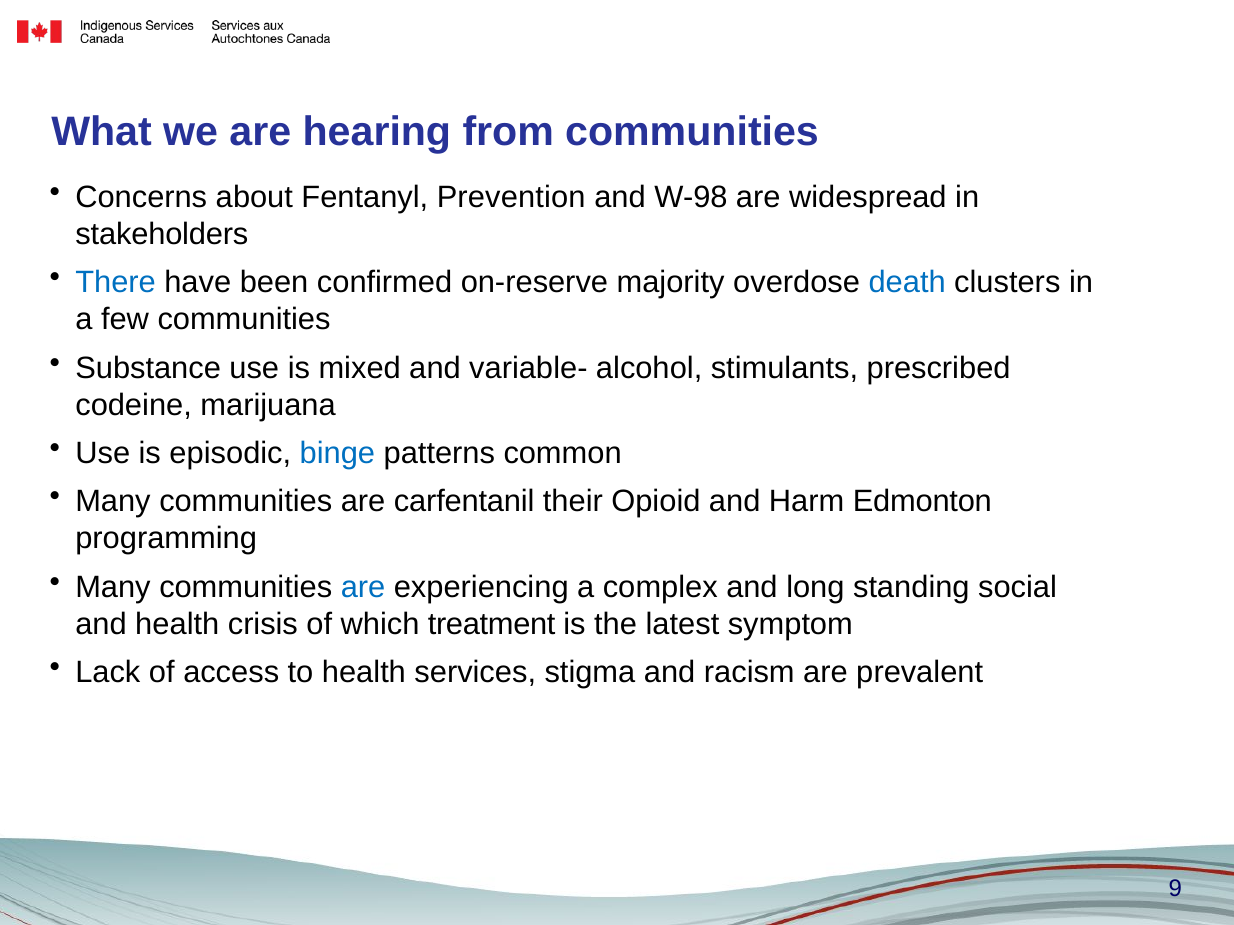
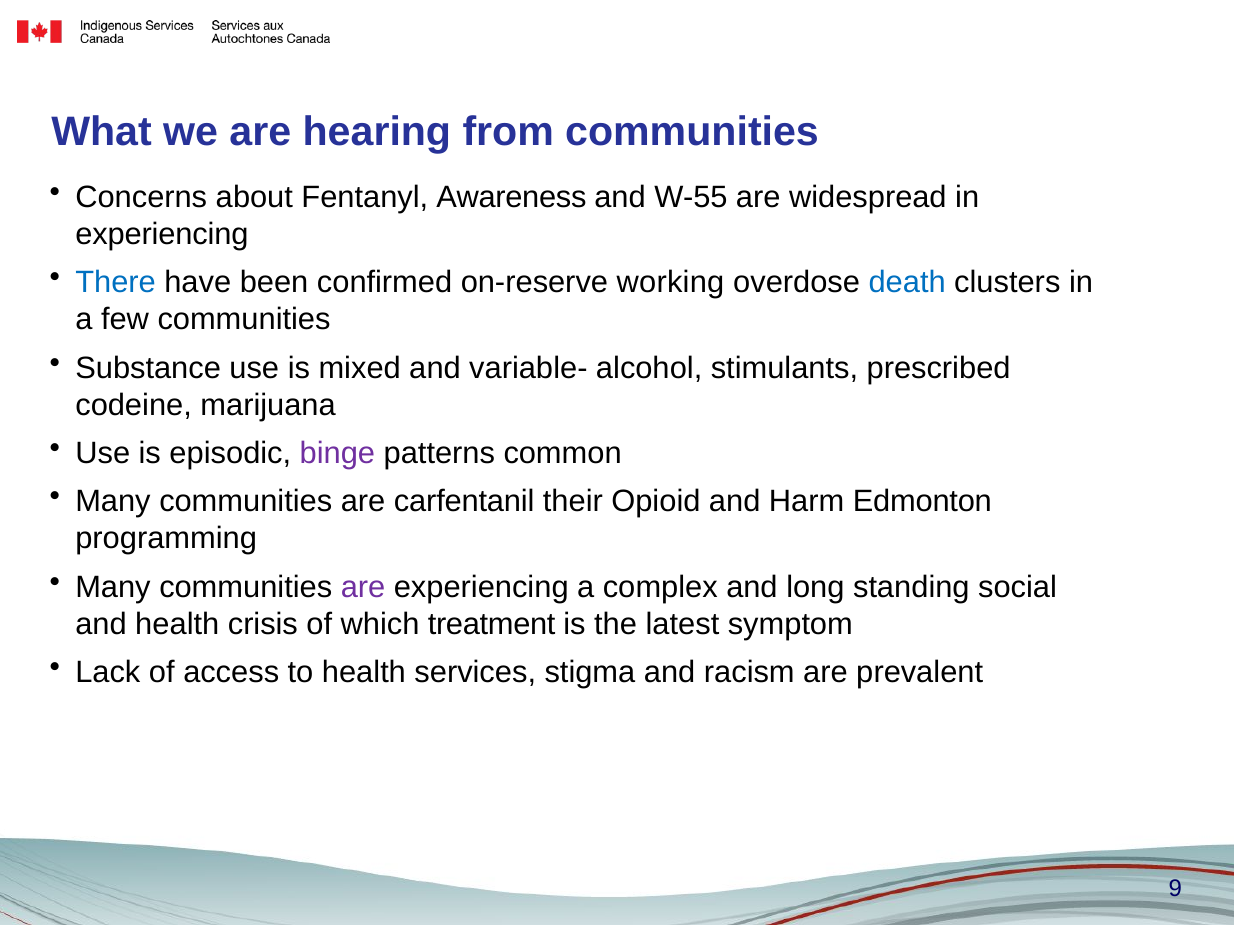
Prevention: Prevention -> Awareness
W-98: W-98 -> W-55
stakeholders at (162, 234): stakeholders -> experiencing
majority: majority -> working
binge colour: blue -> purple
are at (363, 587) colour: blue -> purple
